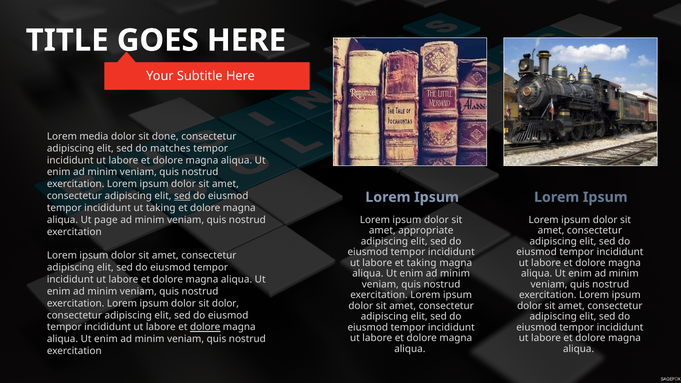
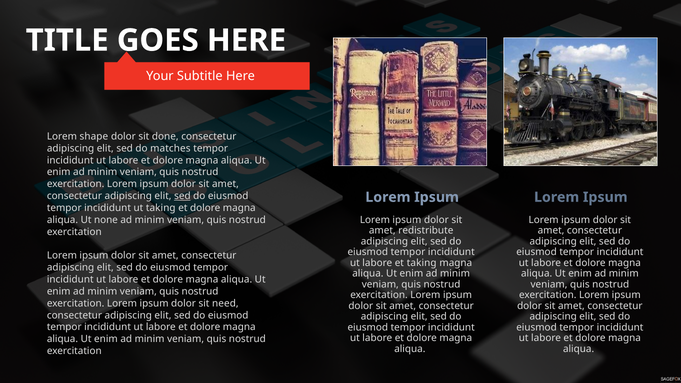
media: media -> shape
page: page -> none
appropriate: appropriate -> redistribute
sit dolor: dolor -> need
dolore at (205, 327) underline: present -> none
